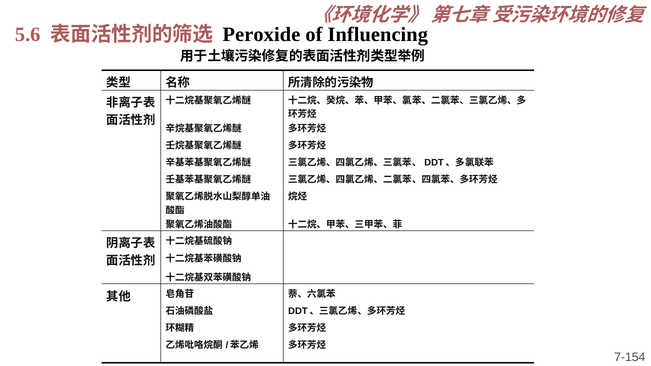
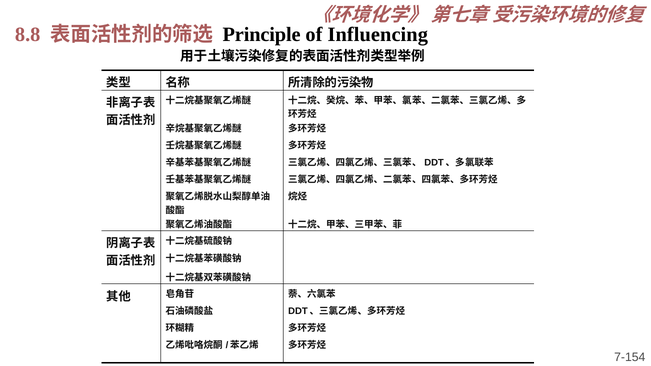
5.6: 5.6 -> 8.8
Peroxide: Peroxide -> Principle
